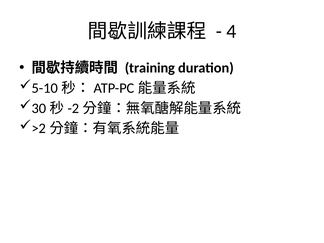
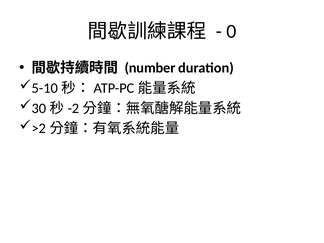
4: 4 -> 0
training: training -> number
